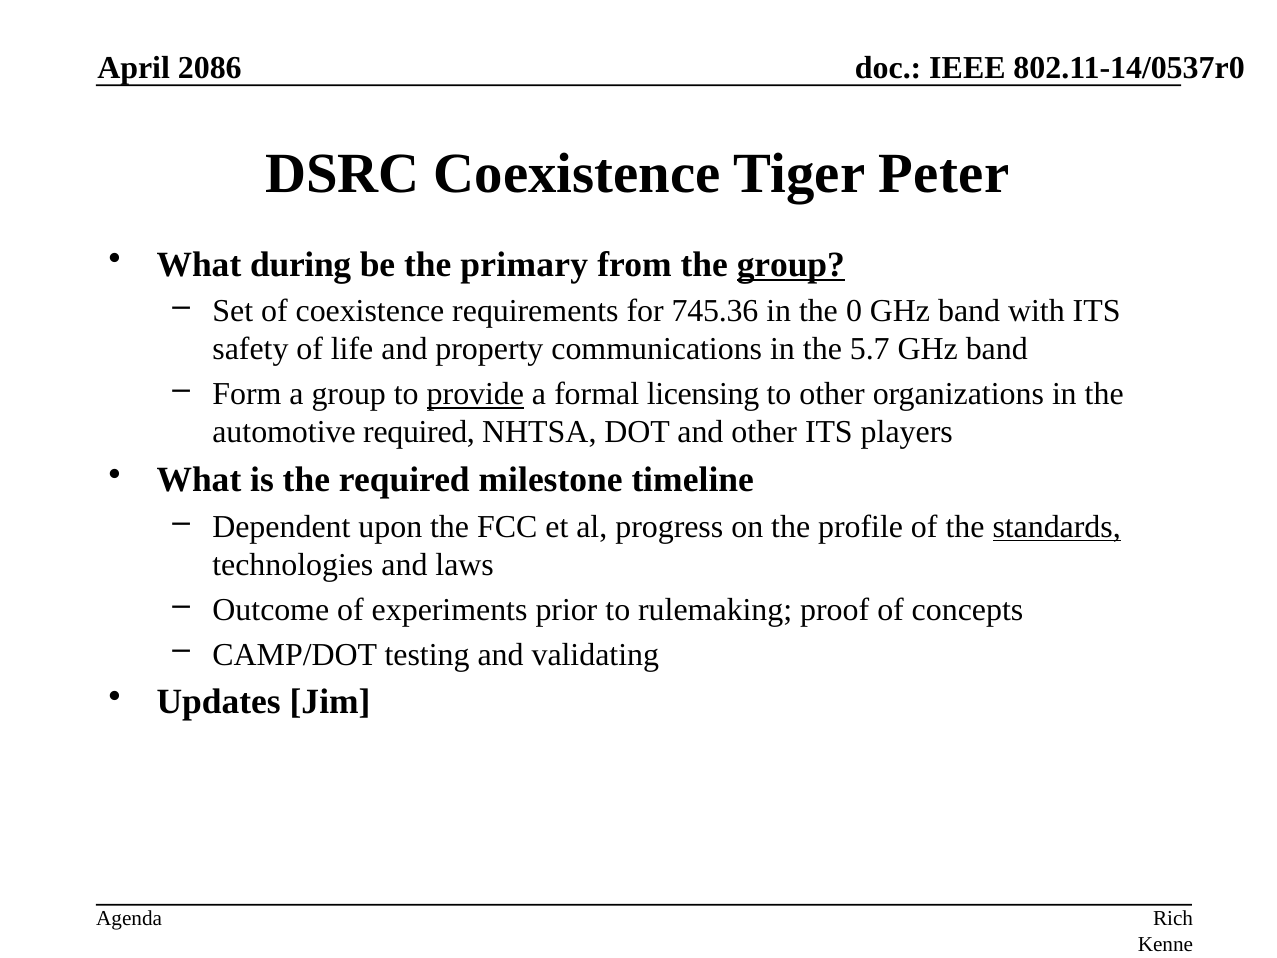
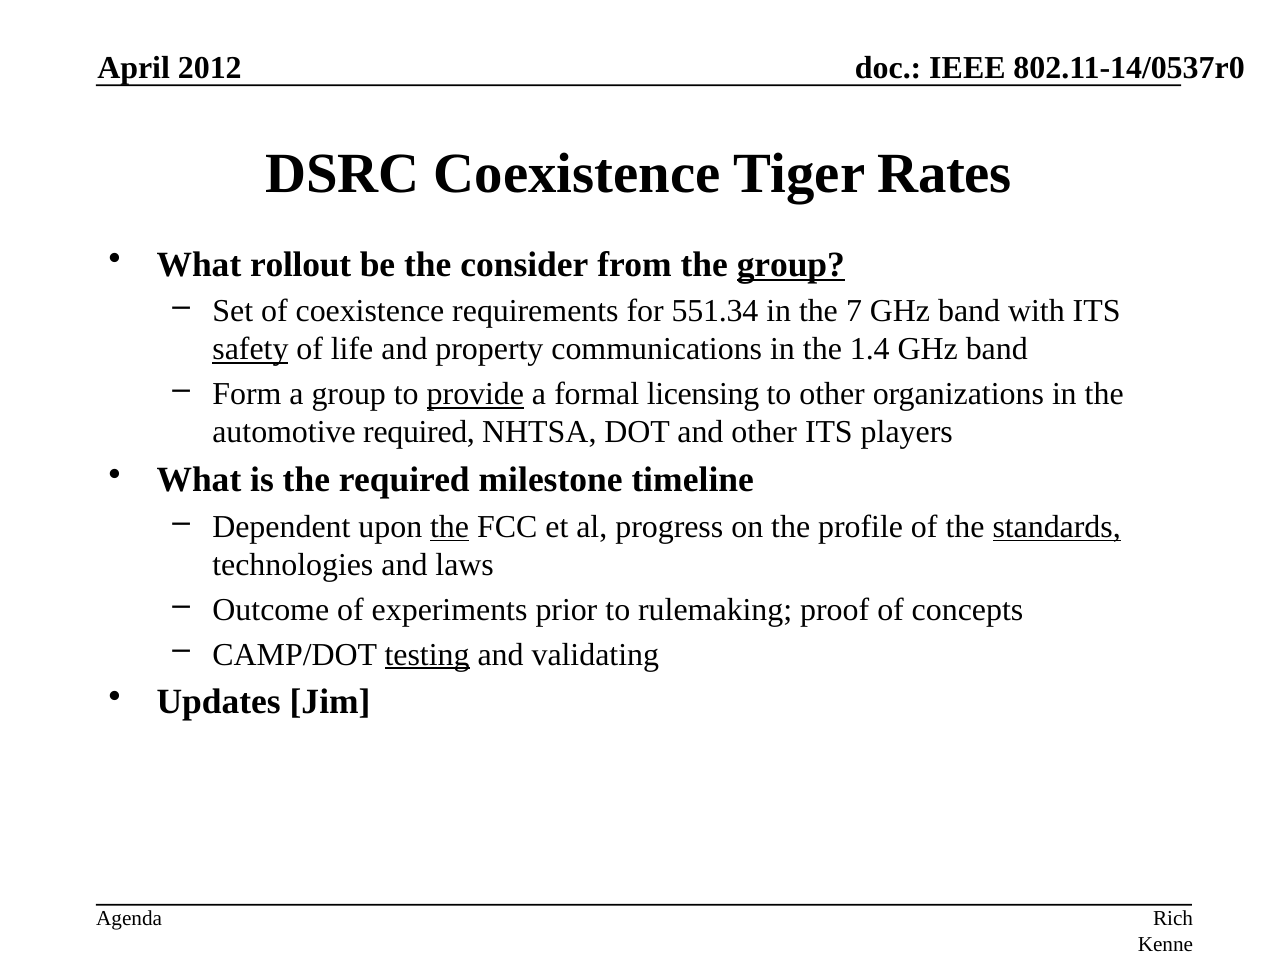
2086: 2086 -> 2012
Peter: Peter -> Rates
during: during -> rollout
primary: primary -> consider
745.36: 745.36 -> 551.34
0: 0 -> 7
safety underline: none -> present
5.7: 5.7 -> 1.4
the at (450, 527) underline: none -> present
testing underline: none -> present
